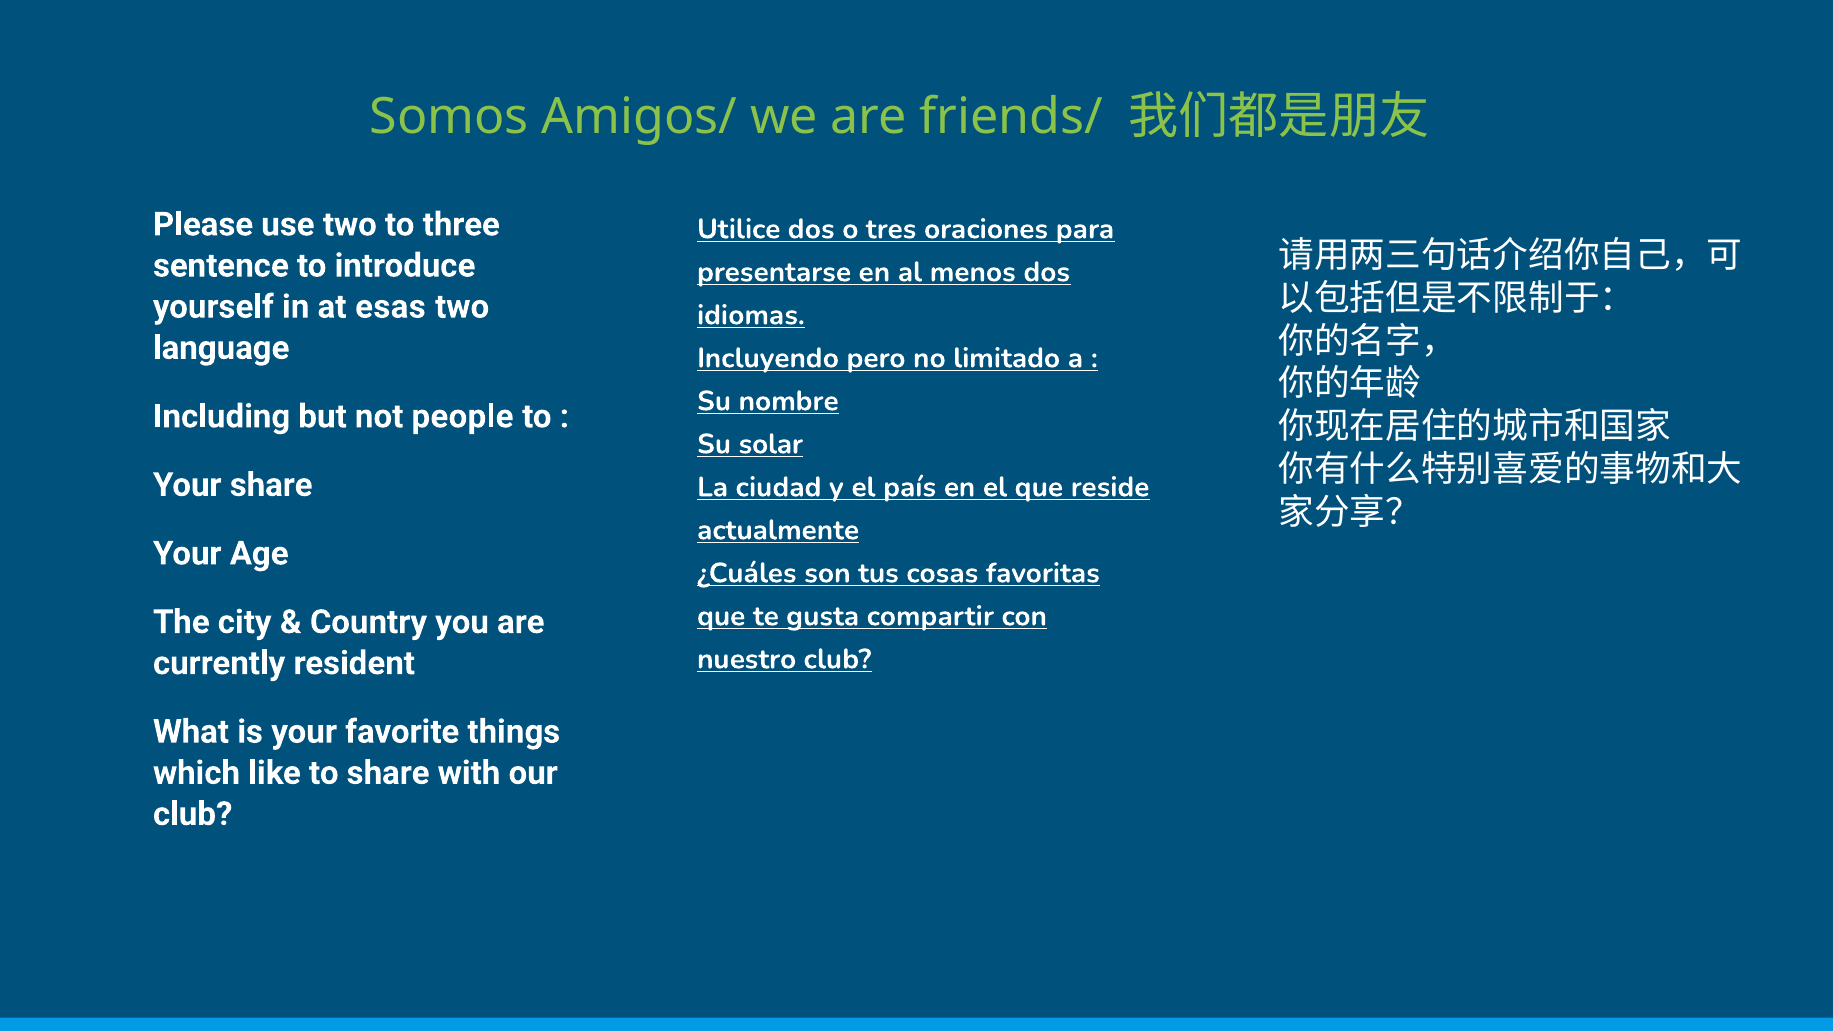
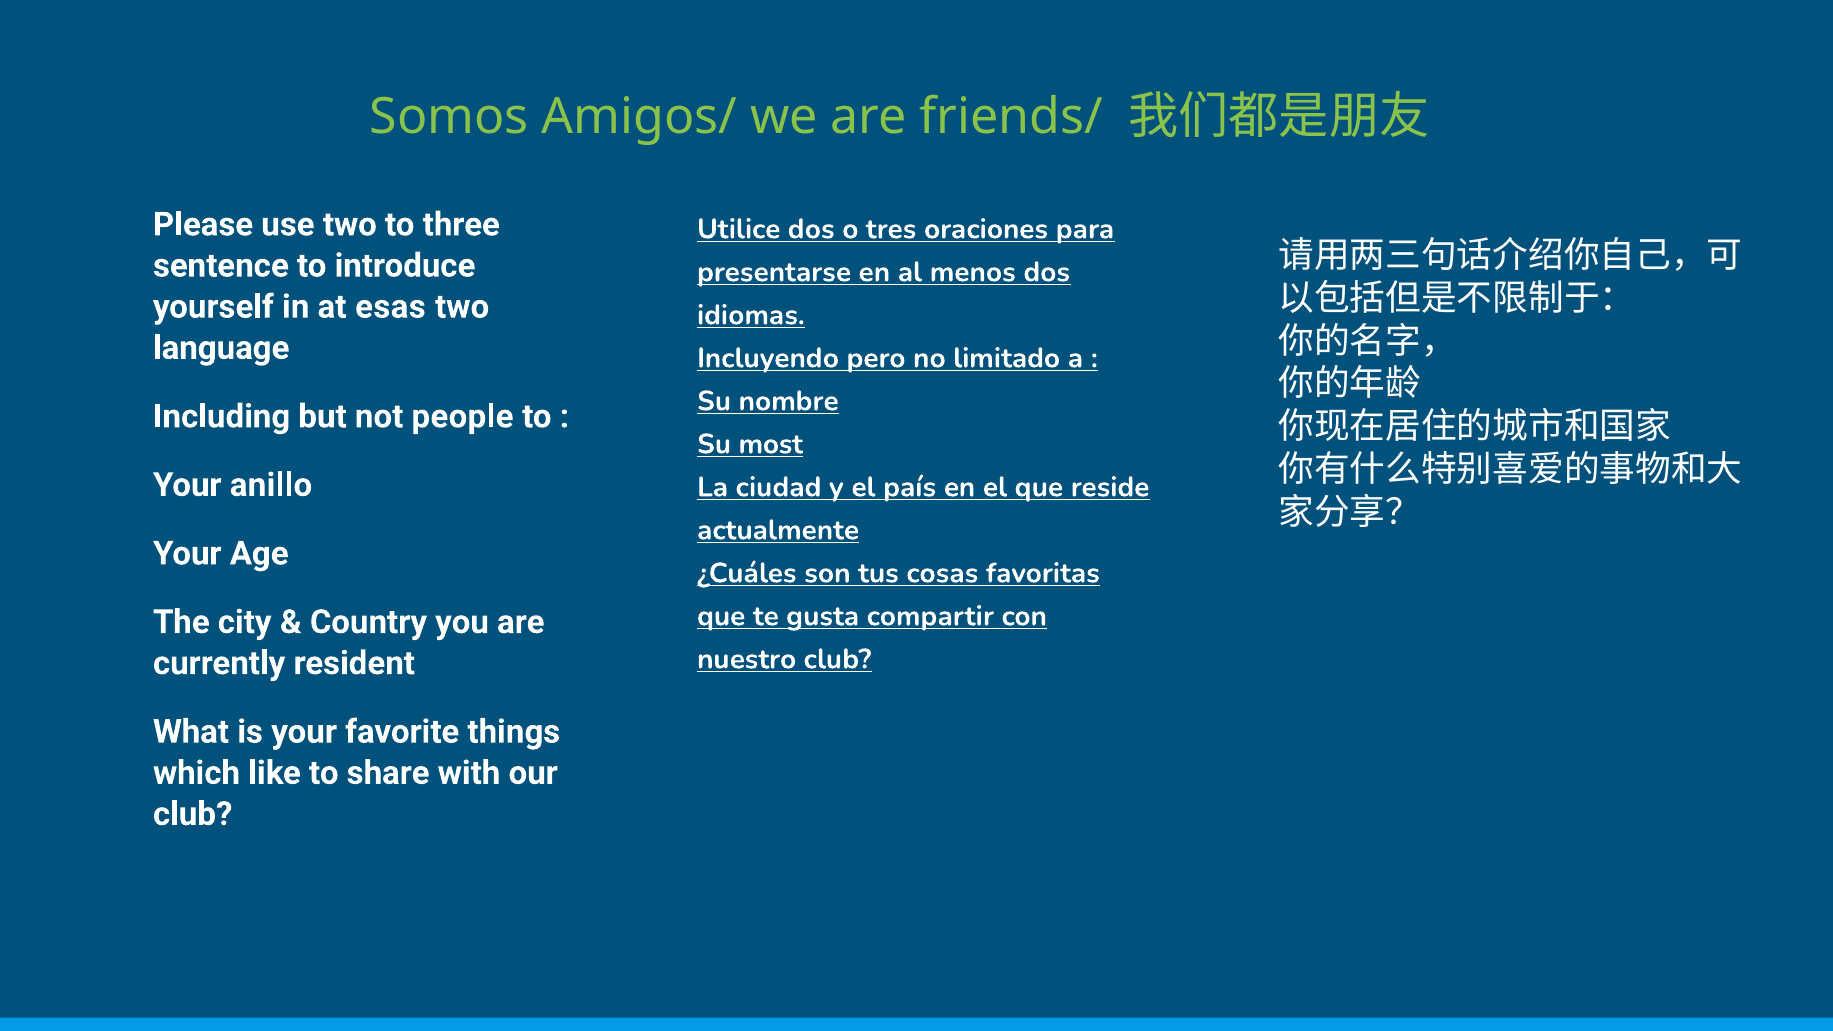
solar: solar -> most
Your share: share -> anillo
